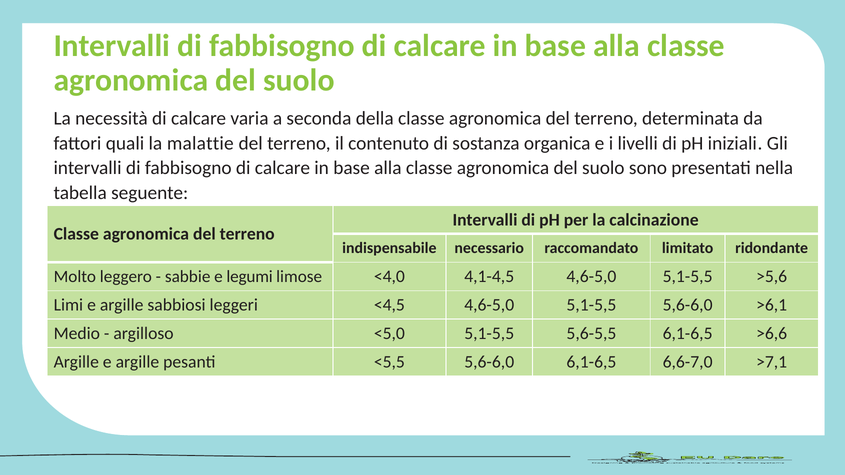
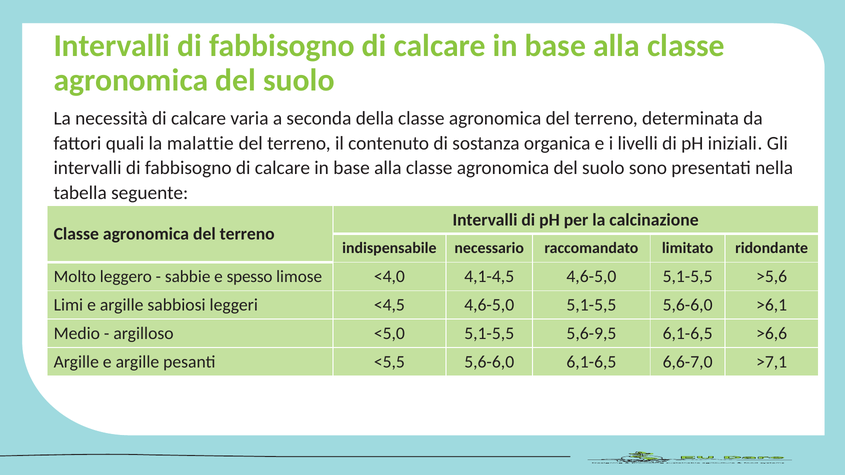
legumi: legumi -> spesso
5,6-5,5: 5,6-5,5 -> 5,6-9,5
